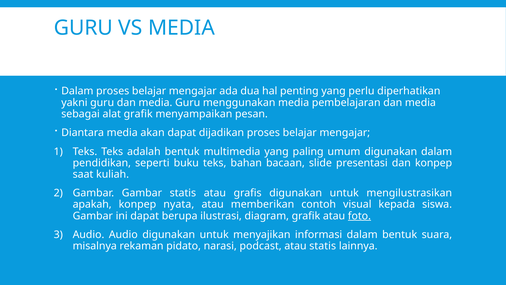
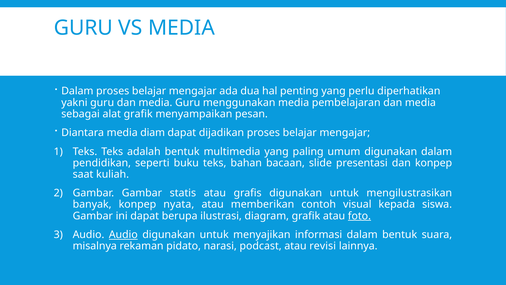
akan: akan -> diam
apakah: apakah -> banyak
Audio at (123, 234) underline: none -> present
atau statis: statis -> revisi
